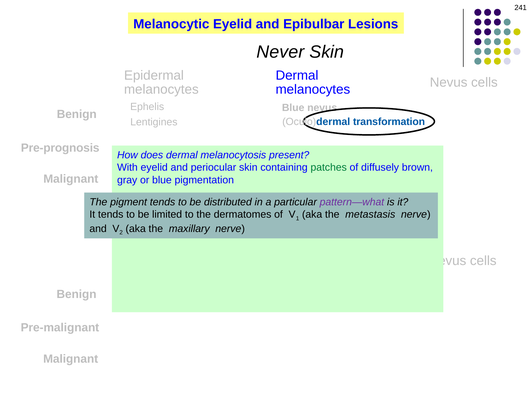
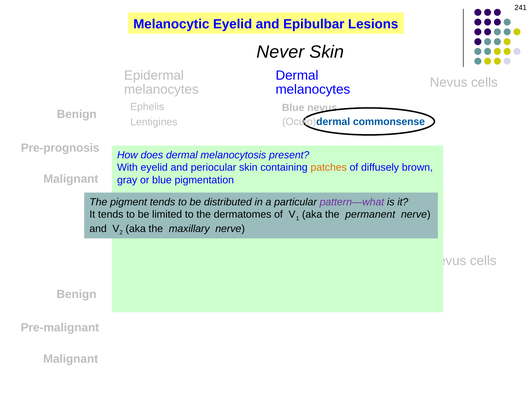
transformation: transformation -> commonsense
patches colour: green -> orange
metastasis: metastasis -> permanent
